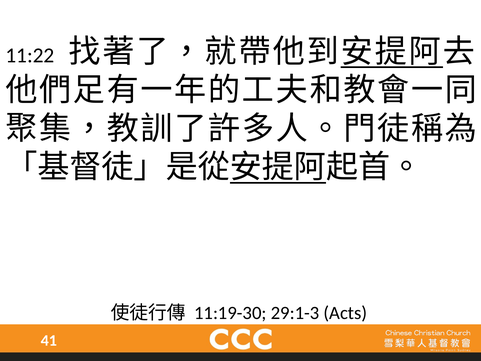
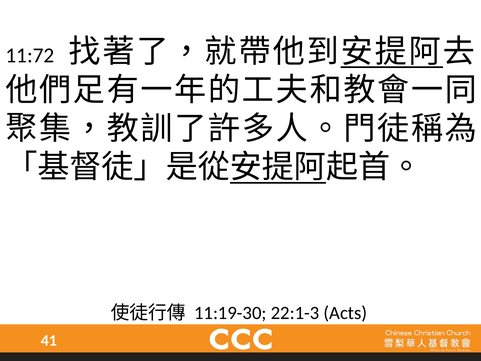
11:22: 11:22 -> 11:72
29:1-3: 29:1-3 -> 22:1-3
